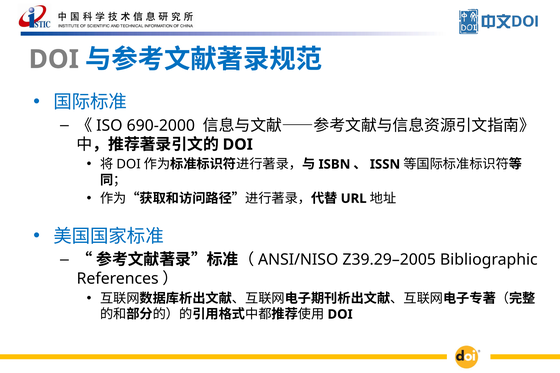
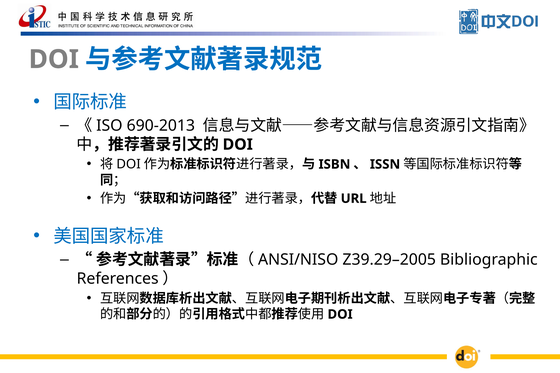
690-2000: 690-2000 -> 690-2013
